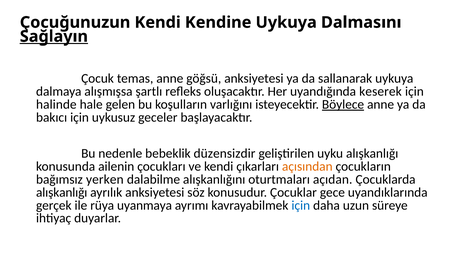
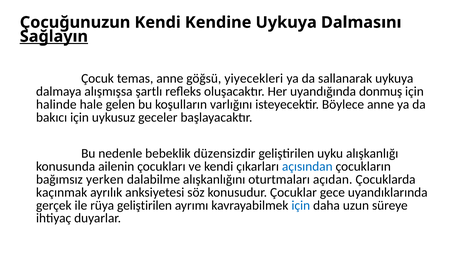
göğsü anksiyetesi: anksiyetesi -> yiyecekleri
keserek: keserek -> donmuş
Böylece underline: present -> none
açısından colour: orange -> blue
alışkanlığı at (62, 192): alışkanlığı -> kaçınmak
rüya uyanmaya: uyanmaya -> geliştirilen
